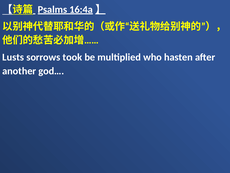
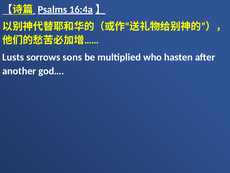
took: took -> sons
